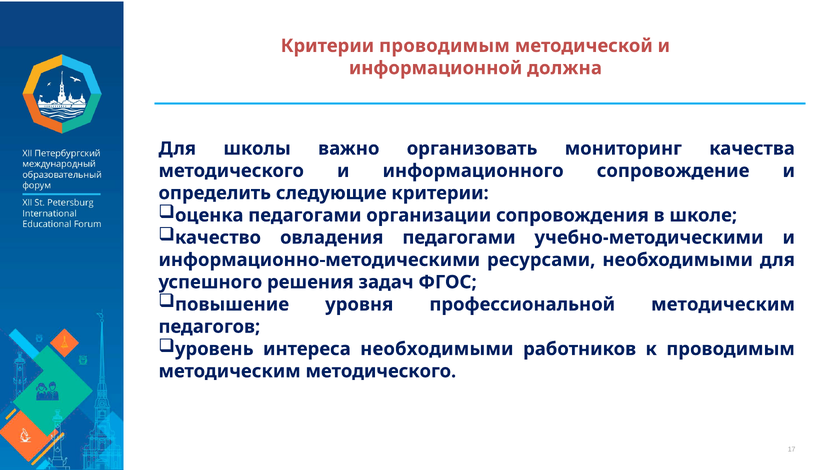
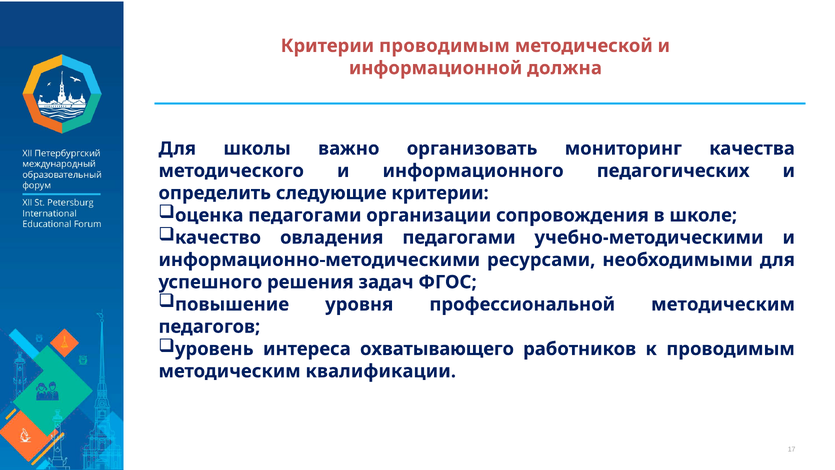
сопровождение: сопровождение -> педагогических
интереса необходимыми: необходимыми -> охватывающего
методическим методического: методического -> квалификации
